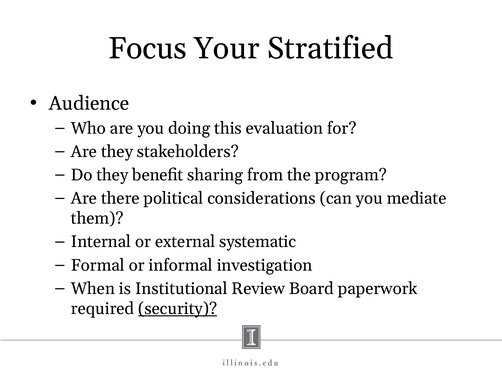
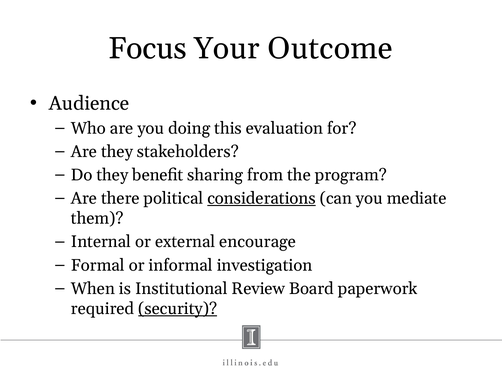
Stratified: Stratified -> Outcome
considerations underline: none -> present
systematic: systematic -> encourage
